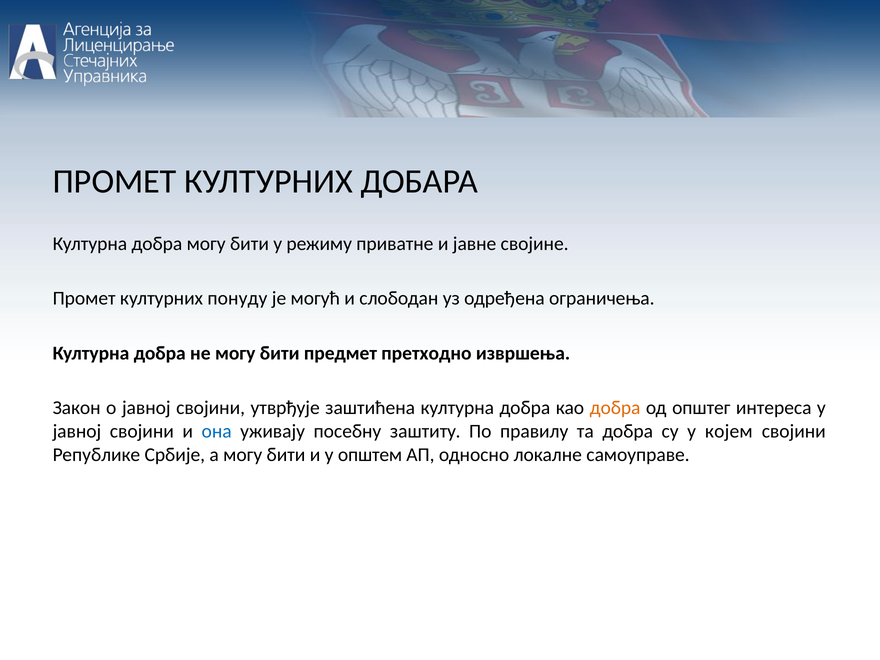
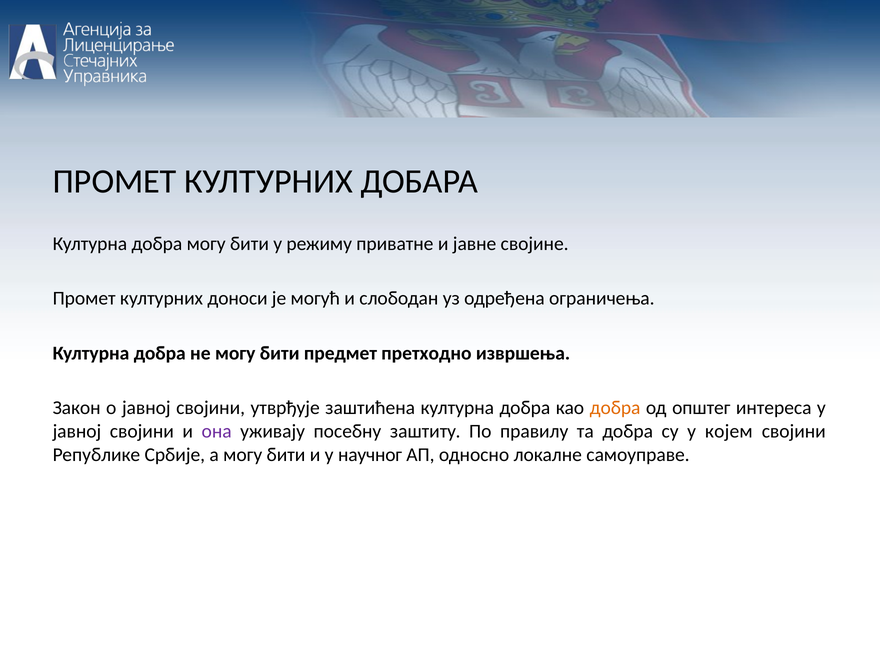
понуду: понуду -> доноси
она colour: blue -> purple
општем: општем -> научног
